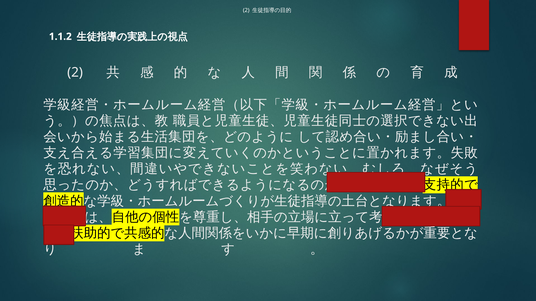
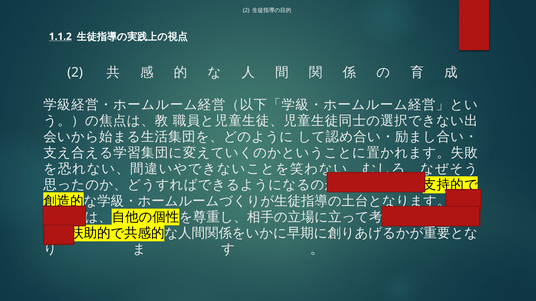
1.1.2 underline: none -> present
